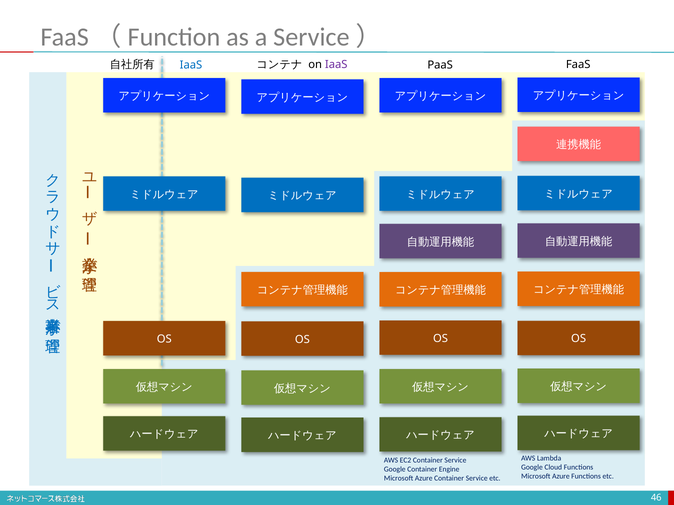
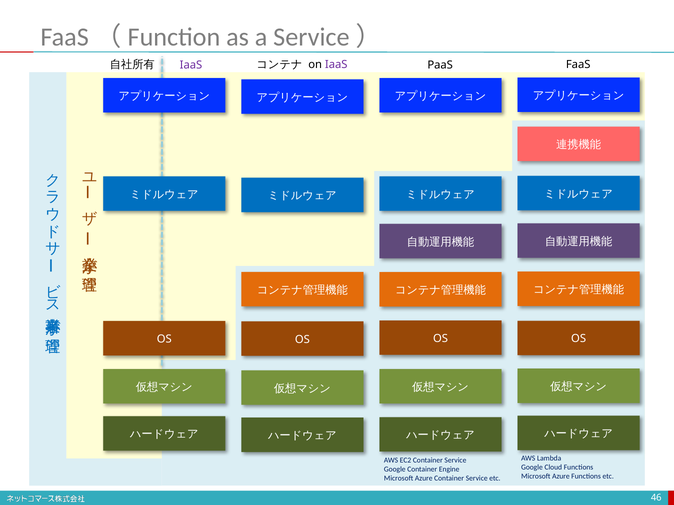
IaaS at (191, 65) colour: blue -> purple
